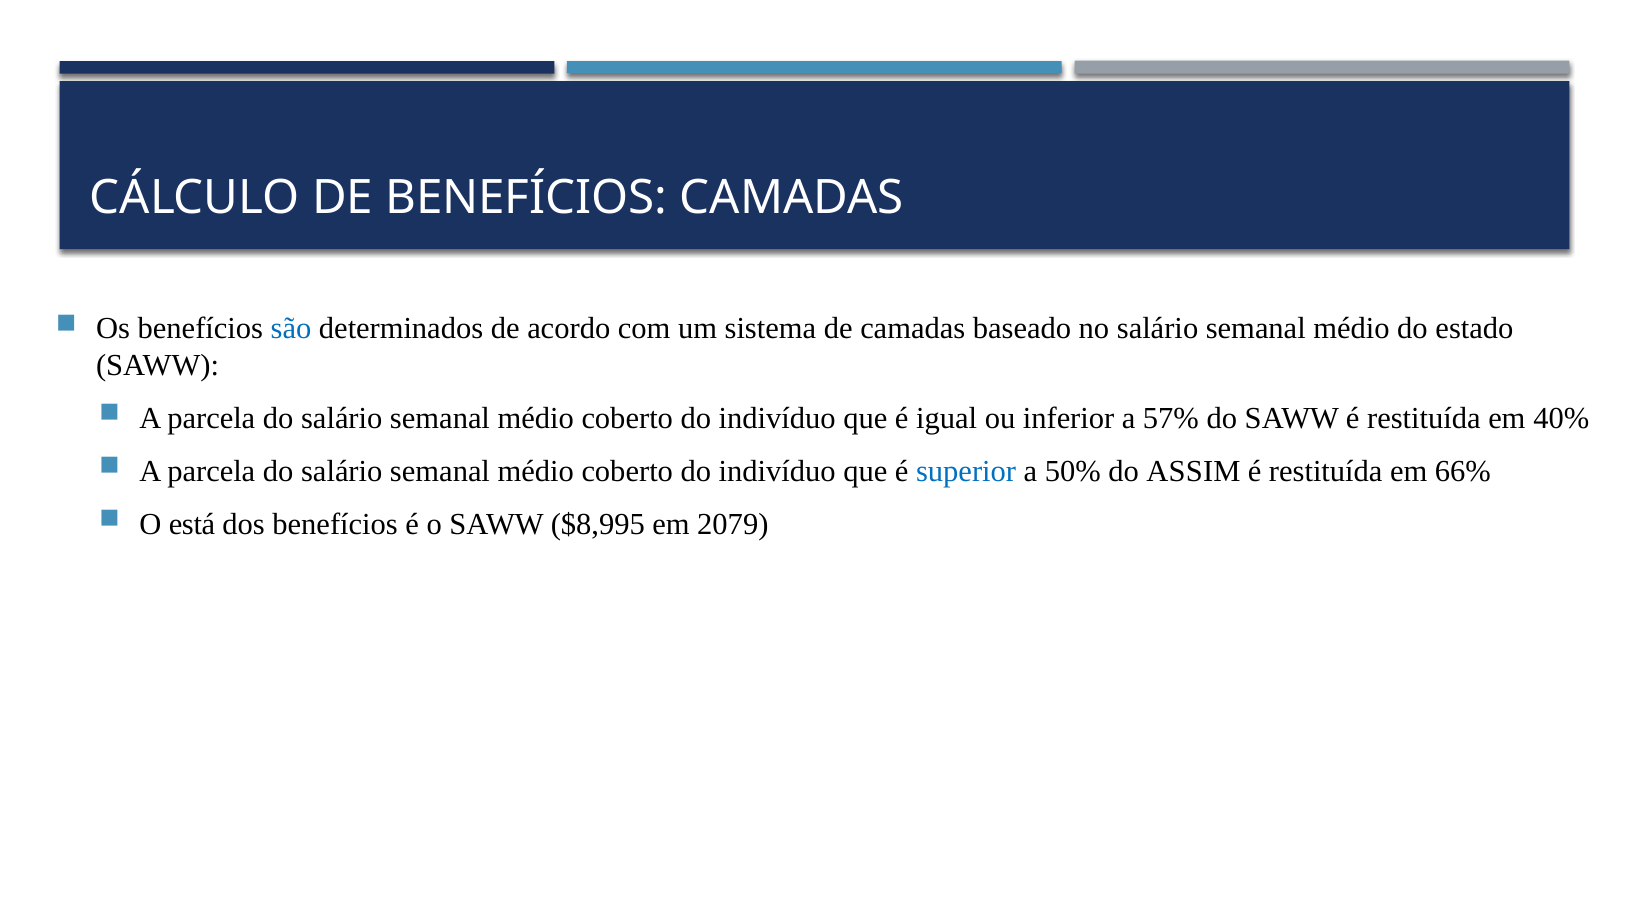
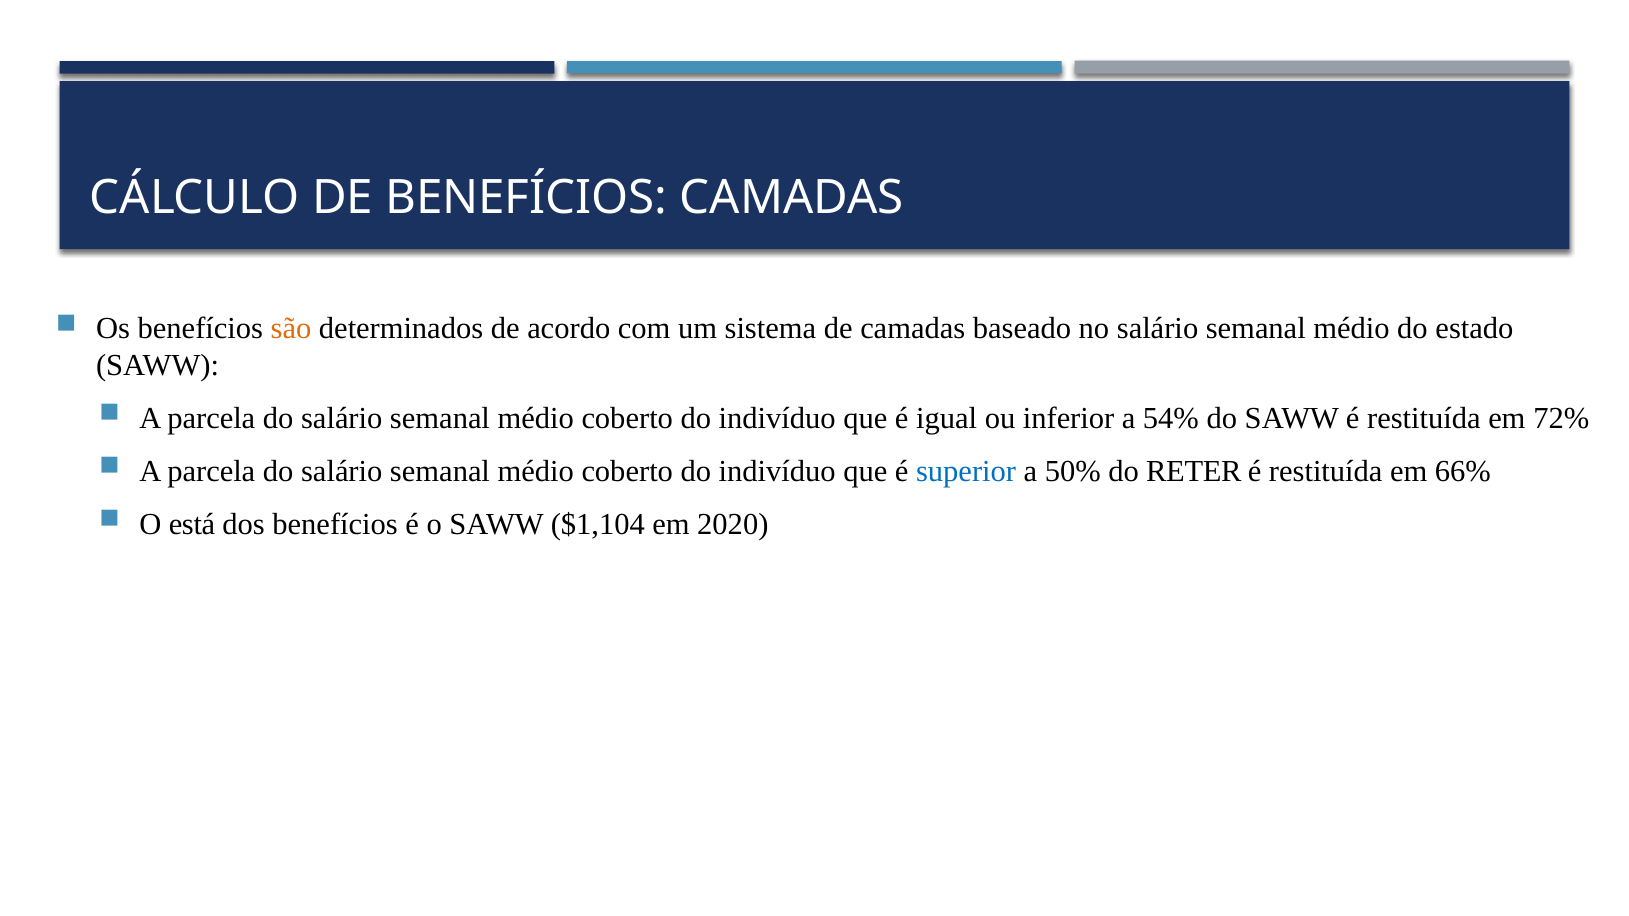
são colour: blue -> orange
57%: 57% -> 54%
40%: 40% -> 72%
ASSIM: ASSIM -> RETER
$8,995: $8,995 -> $1,104
2079: 2079 -> 2020
